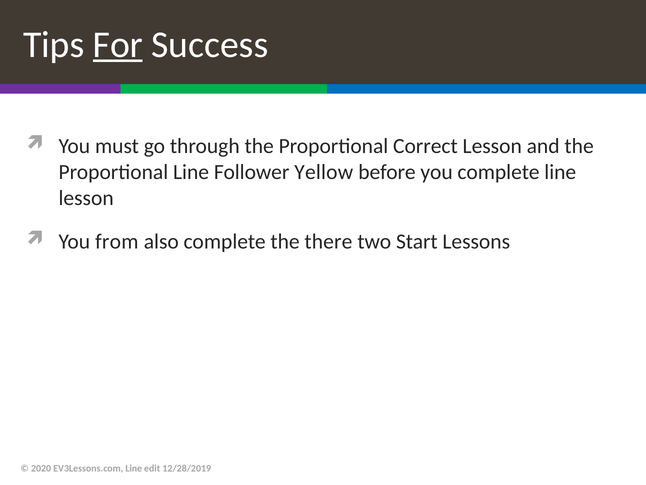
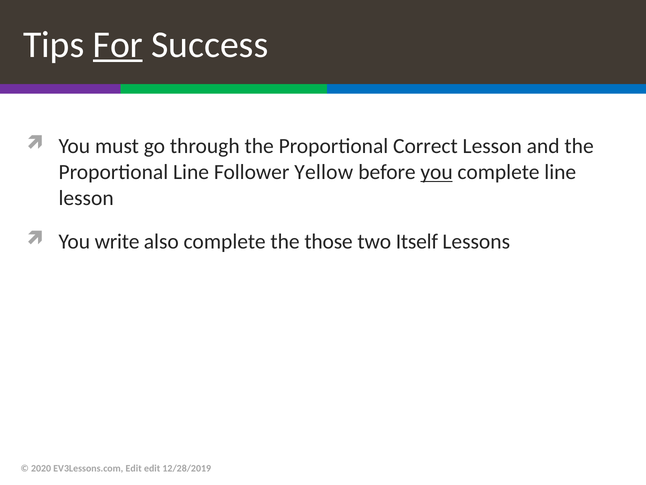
you at (437, 172) underline: none -> present
from: from -> write
there: there -> those
Start: Start -> Itself
EV3Lessons.com Line: Line -> Edit
